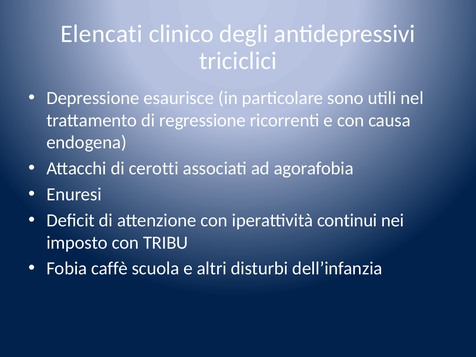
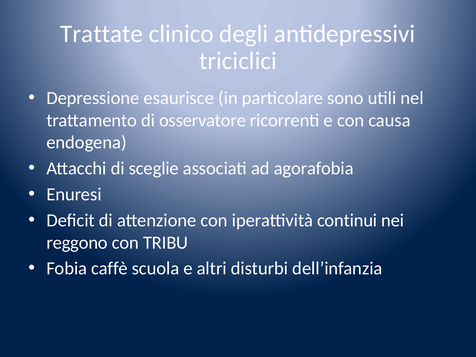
Elencati: Elencati -> Trattate
regressione: regressione -> osservatore
cerotti: cerotti -> sceglie
imposto: imposto -> reggono
